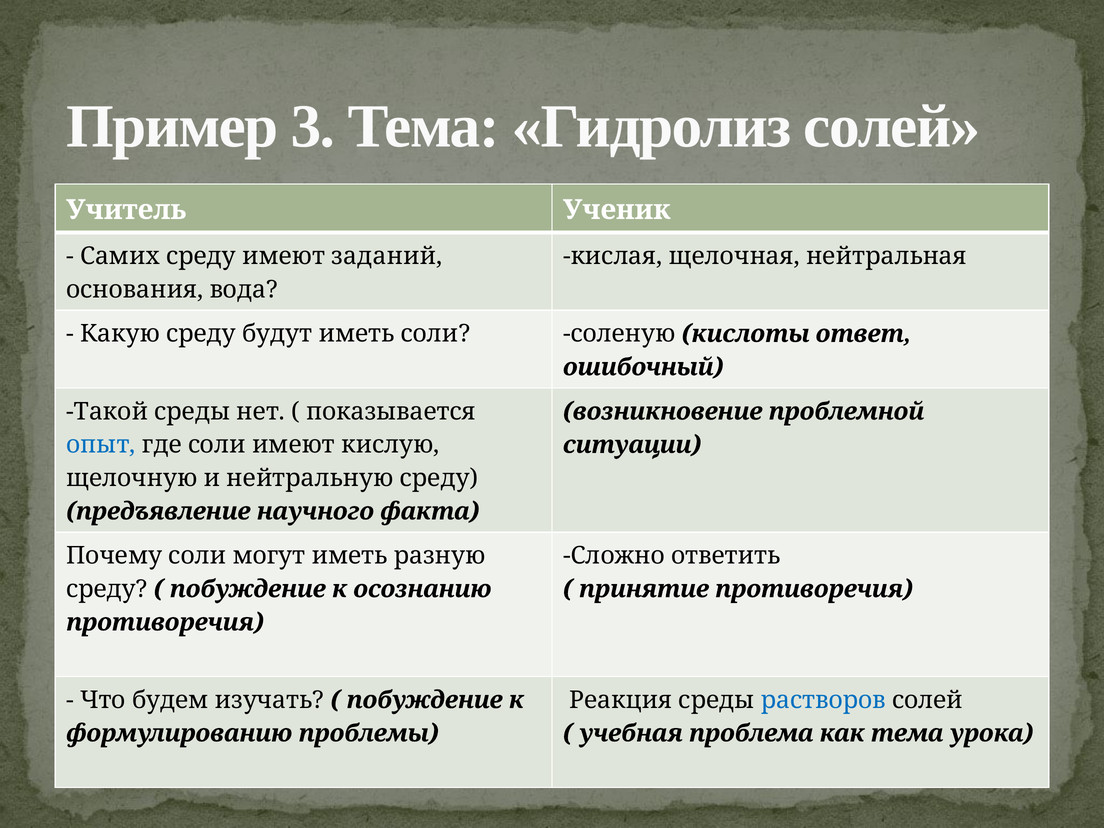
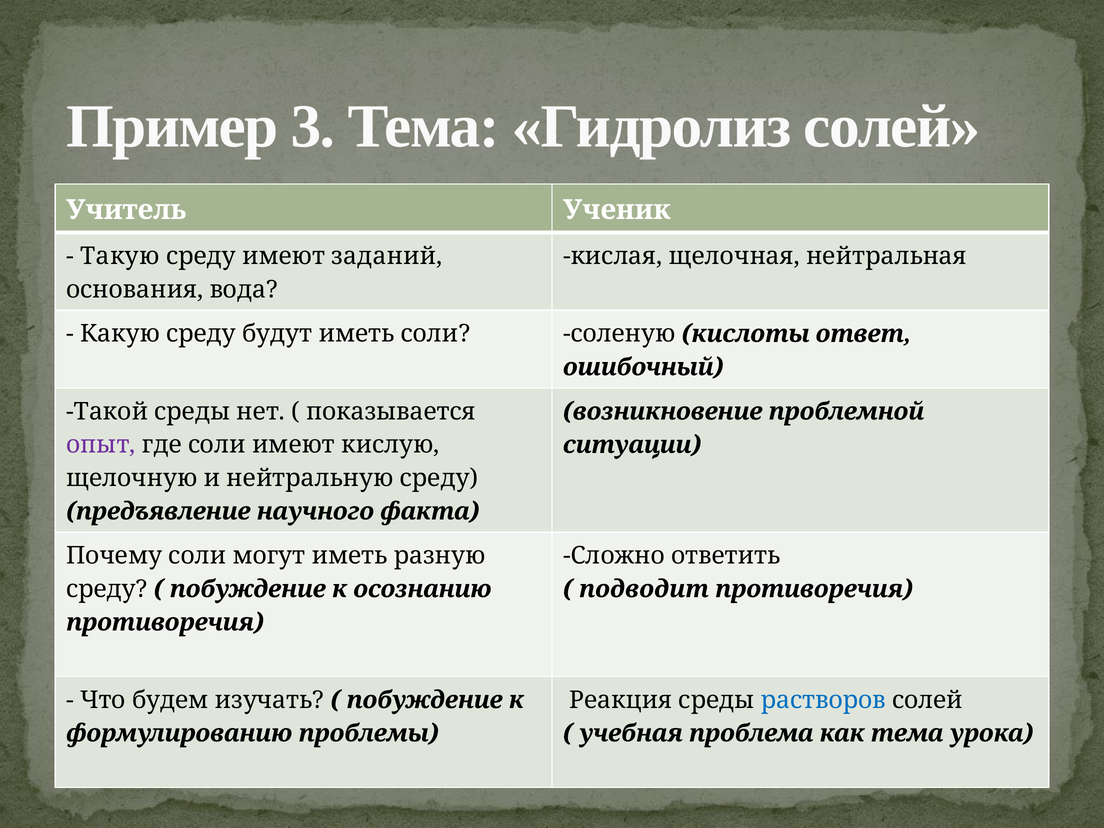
Самих: Самих -> Такую
опыт colour: blue -> purple
принятие: принятие -> подводит
